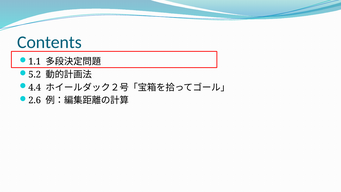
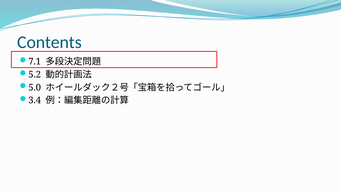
1.1: 1.1 -> 7.1
4.4: 4.4 -> 5.0
2.6: 2.6 -> 3.4
